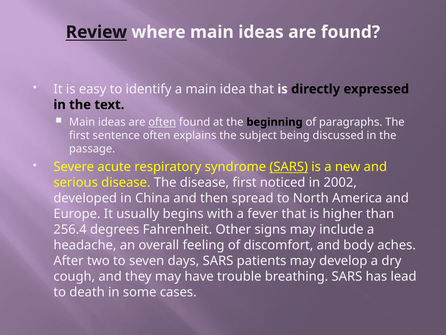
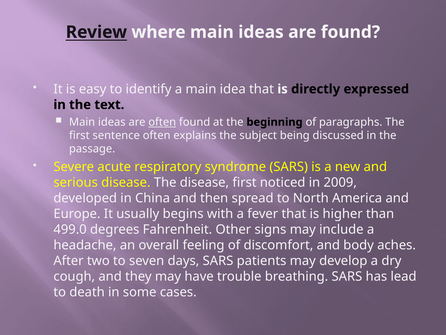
SARS at (289, 167) underline: present -> none
2002: 2002 -> 2009
256.4: 256.4 -> 499.0
